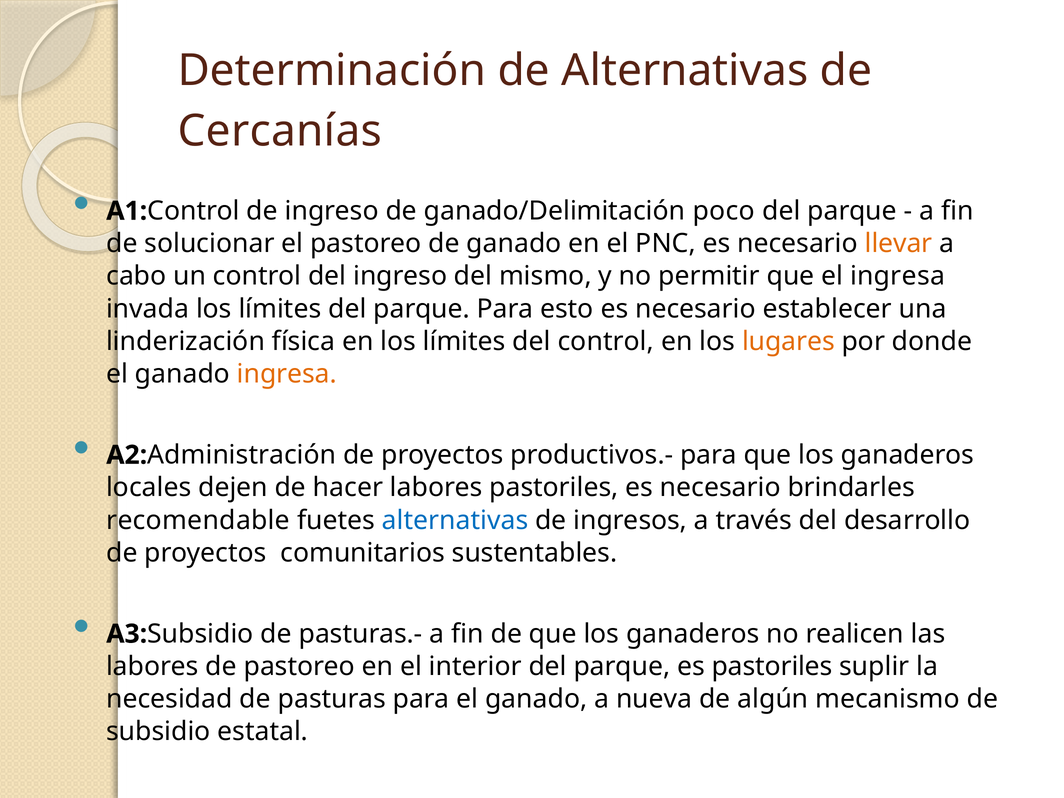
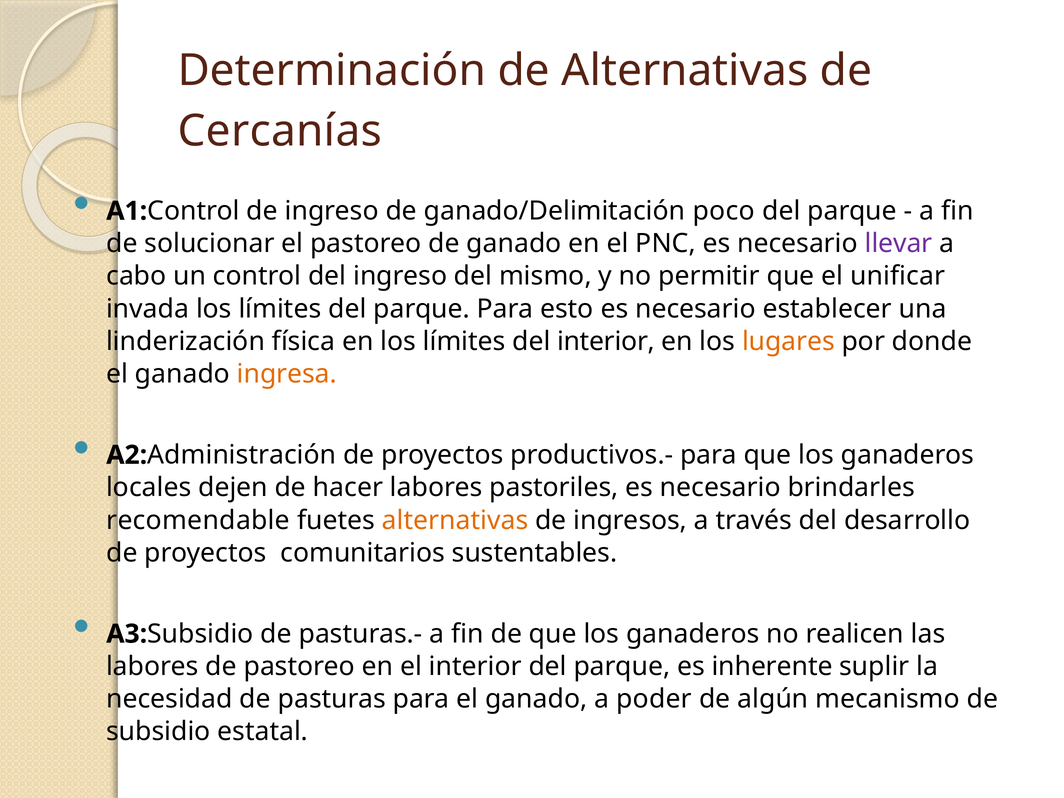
llevar colour: orange -> purple
el ingresa: ingresa -> unificar
del control: control -> interior
alternativas at (455, 520) colour: blue -> orange
es pastoriles: pastoriles -> inherente
nueva: nueva -> poder
